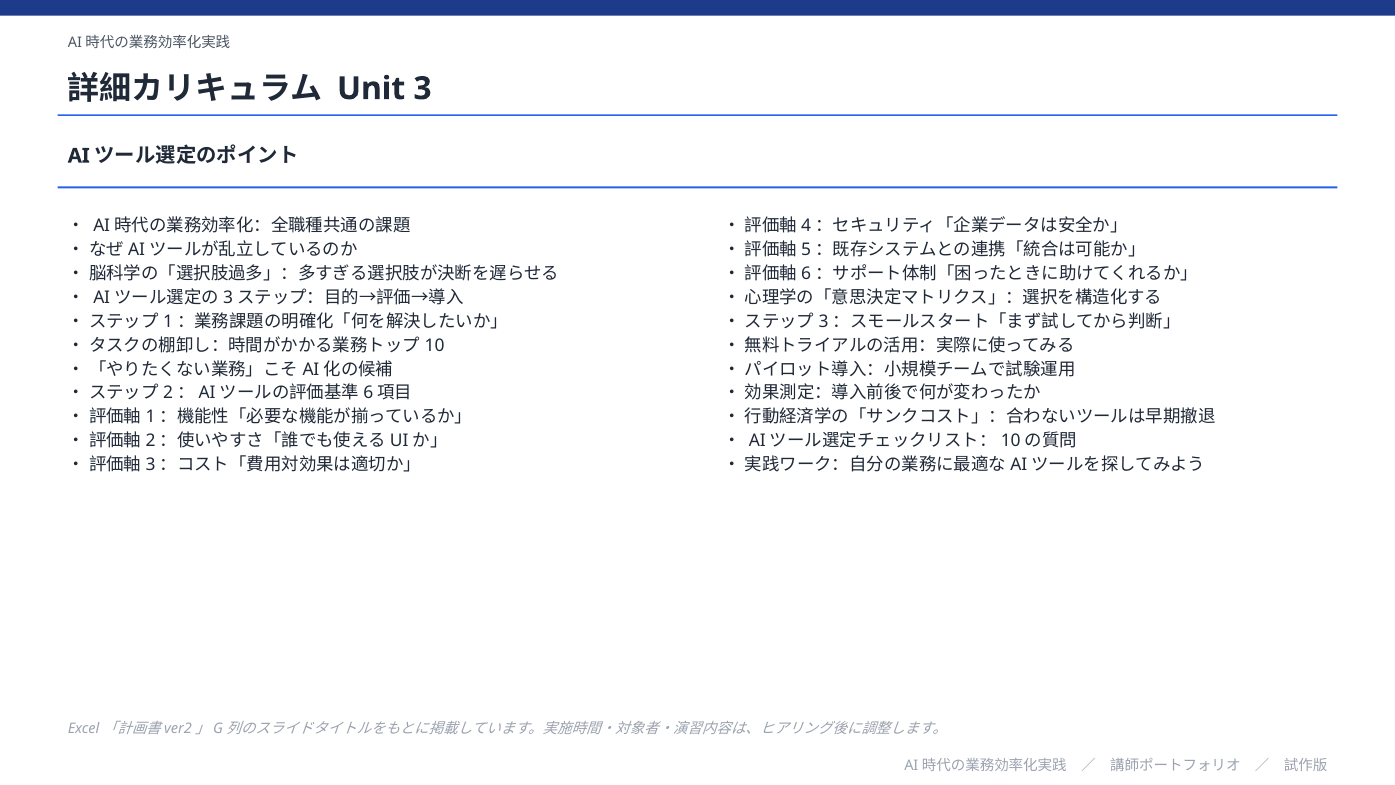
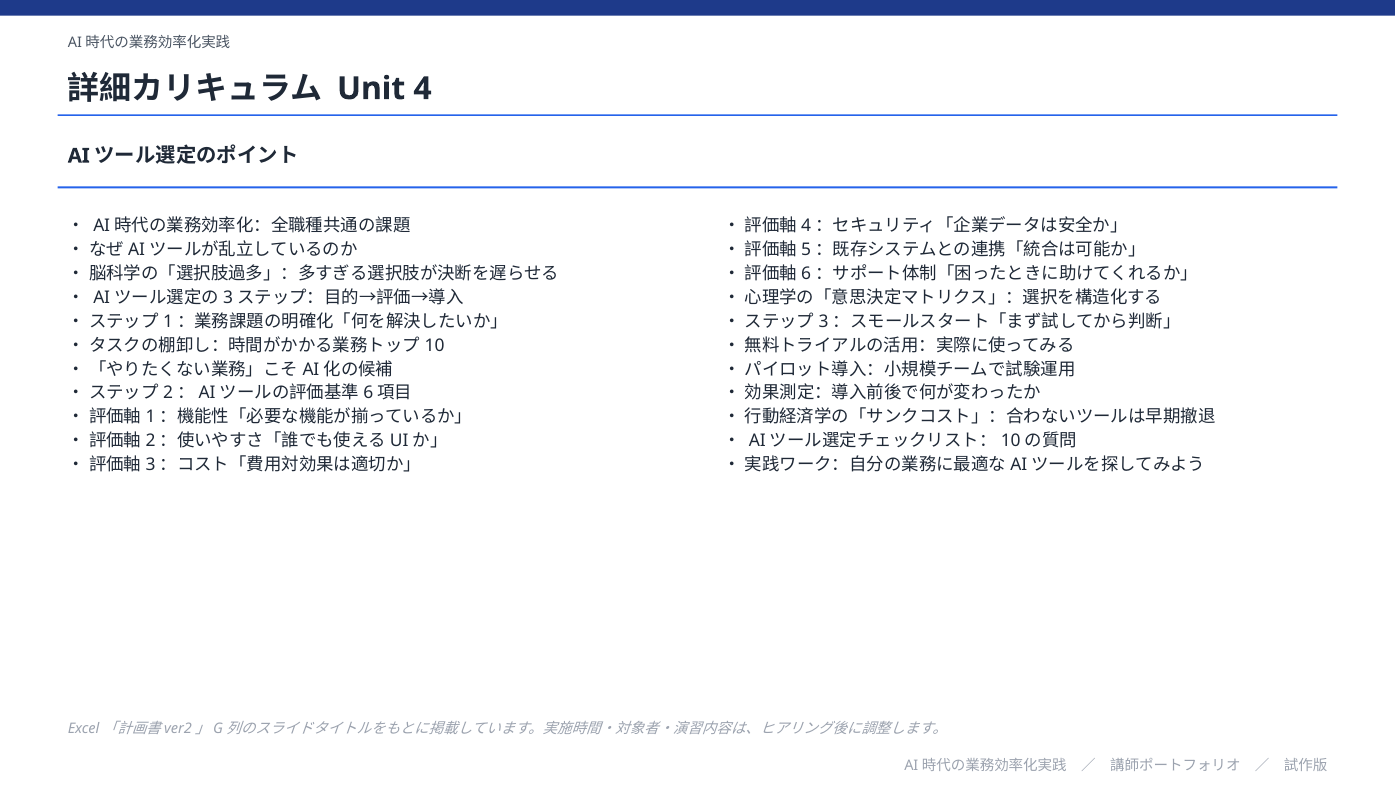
3: 3 -> 4
